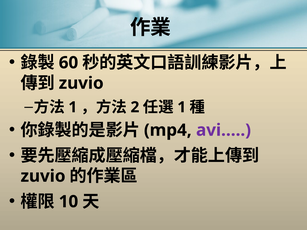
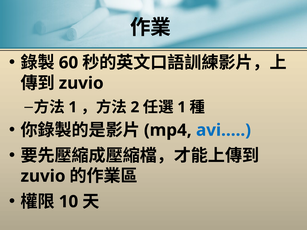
avi… colour: purple -> blue
